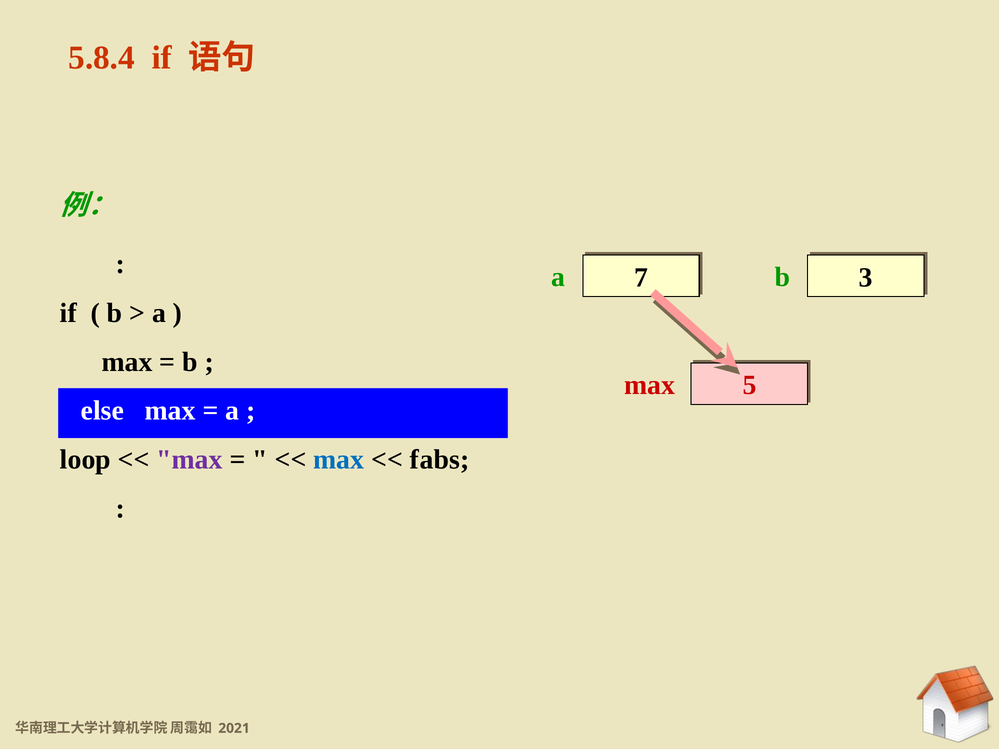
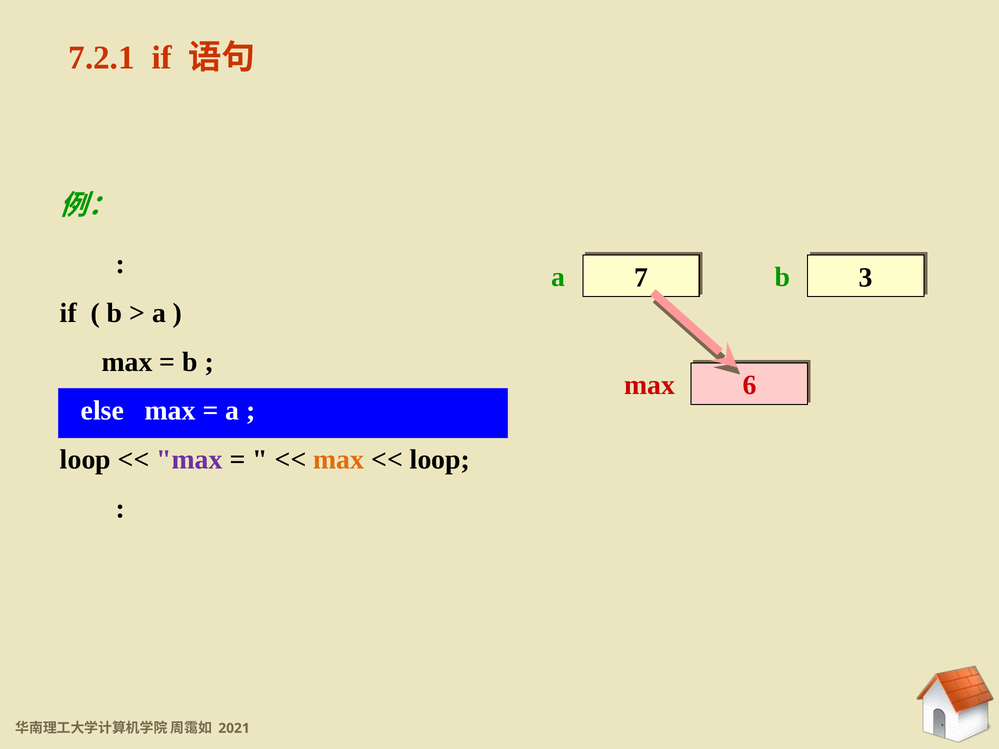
5.8.4: 5.8.4 -> 7.2.1
5: 5 -> 6
max at (339, 460) colour: blue -> orange
fabs at (440, 460): fabs -> loop
